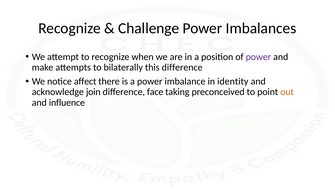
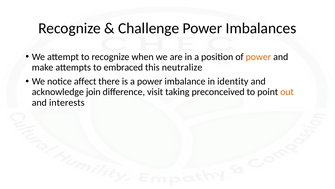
power at (258, 57) colour: purple -> orange
bilaterally: bilaterally -> embraced
this difference: difference -> neutralize
face: face -> visit
influence: influence -> interests
